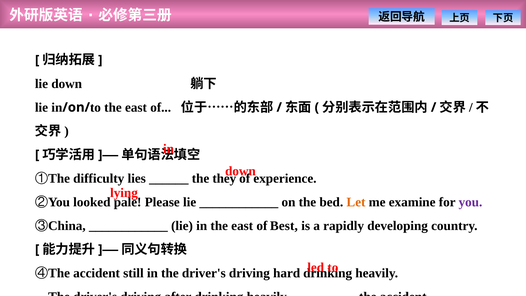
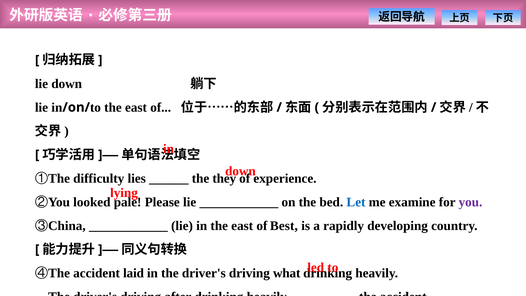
Let colour: orange -> blue
still: still -> laid
hard: hard -> what
